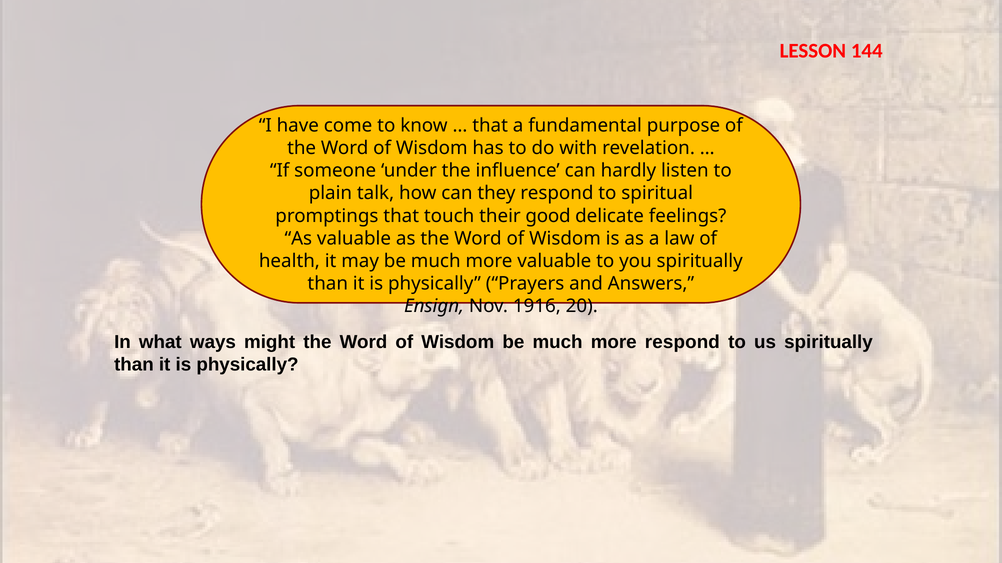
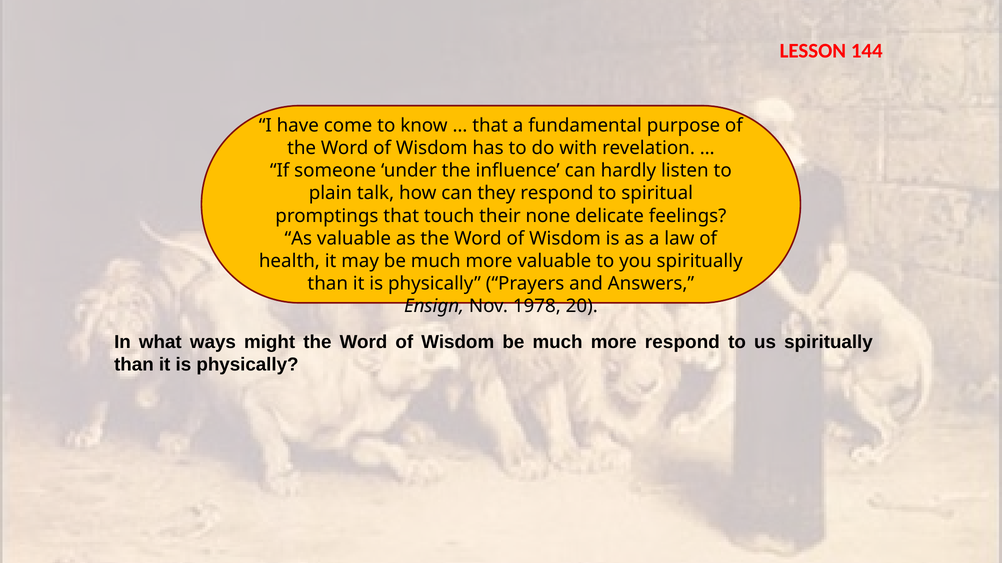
good: good -> none
1916: 1916 -> 1978
